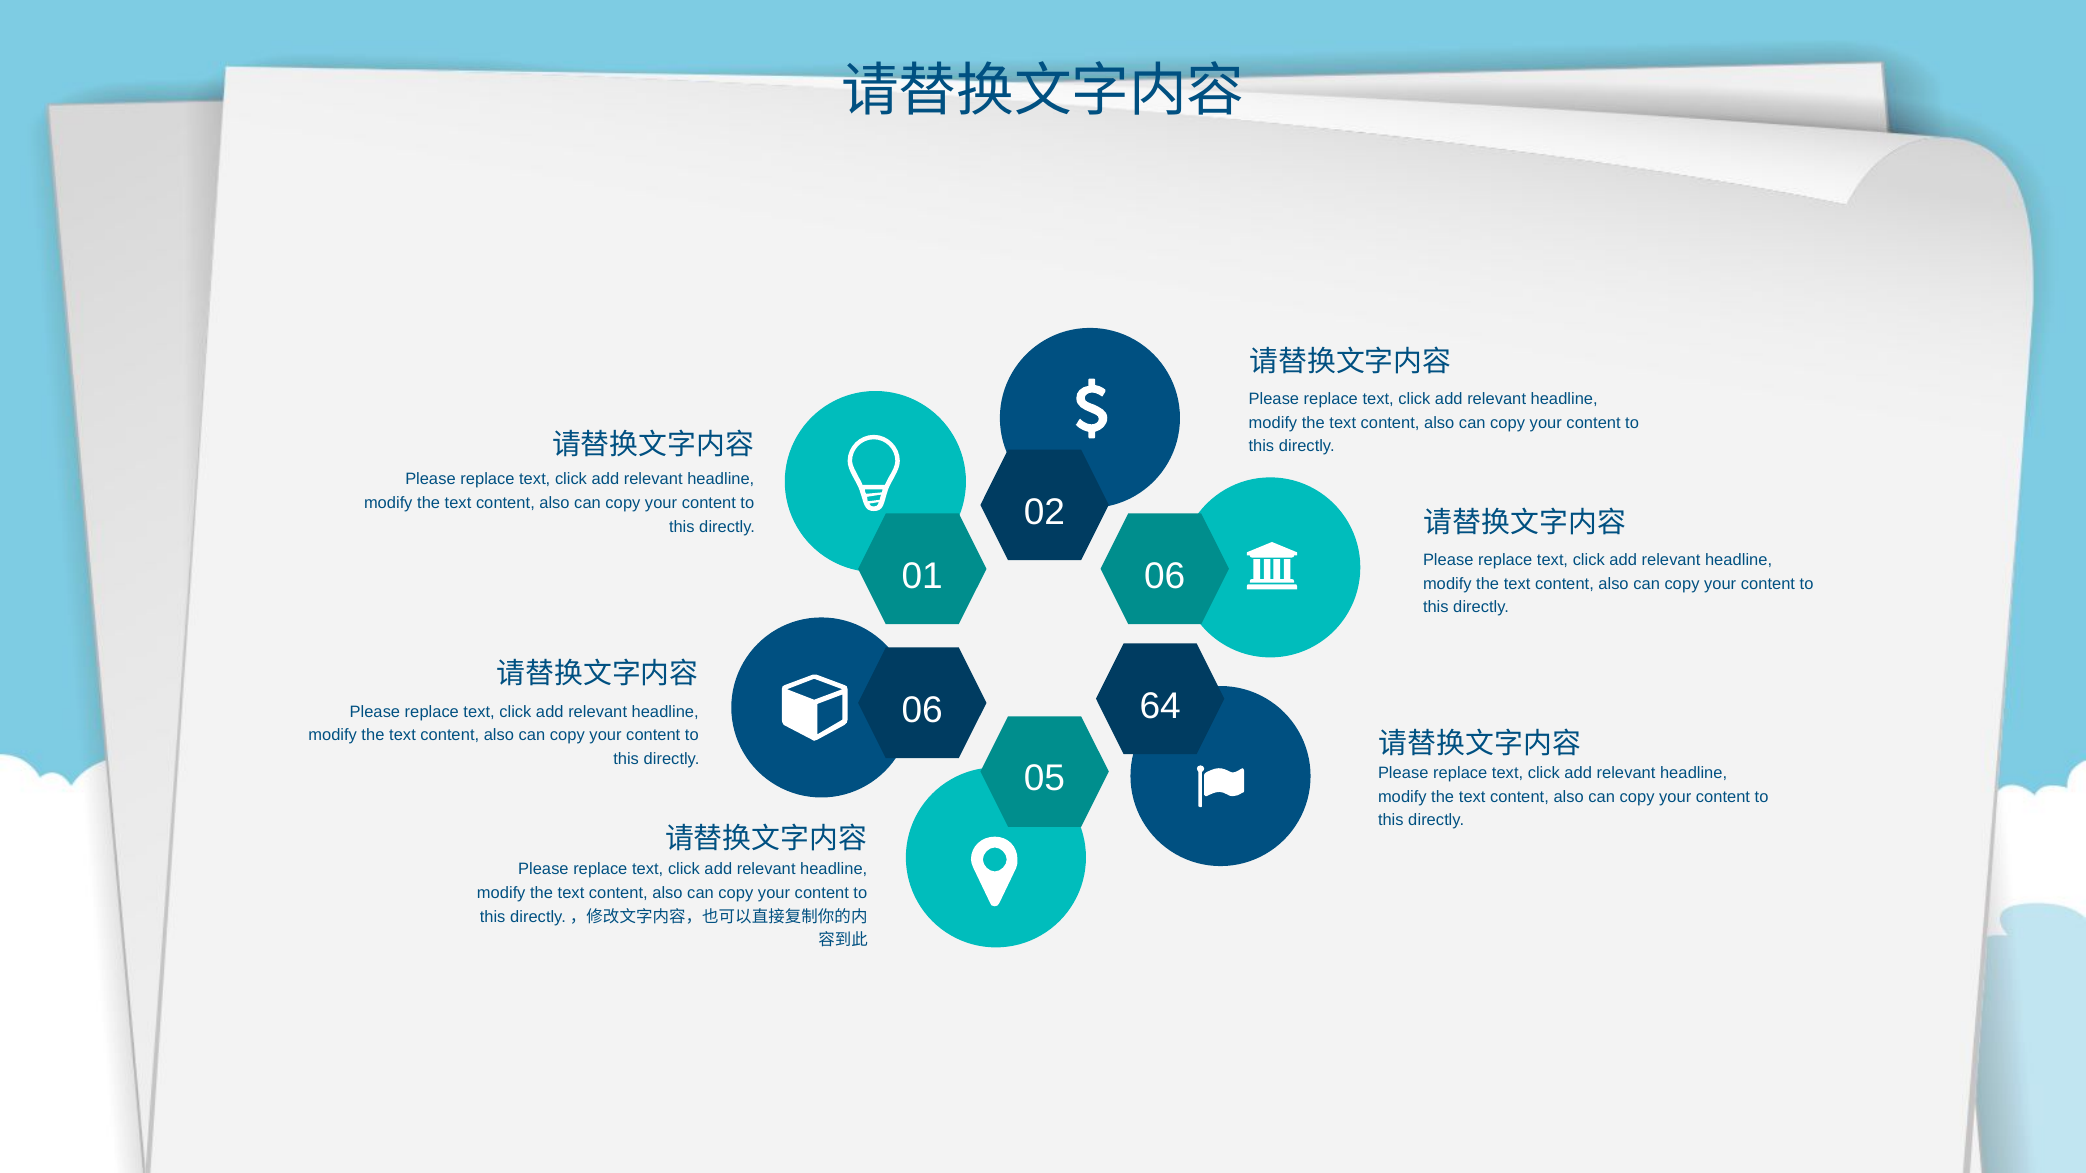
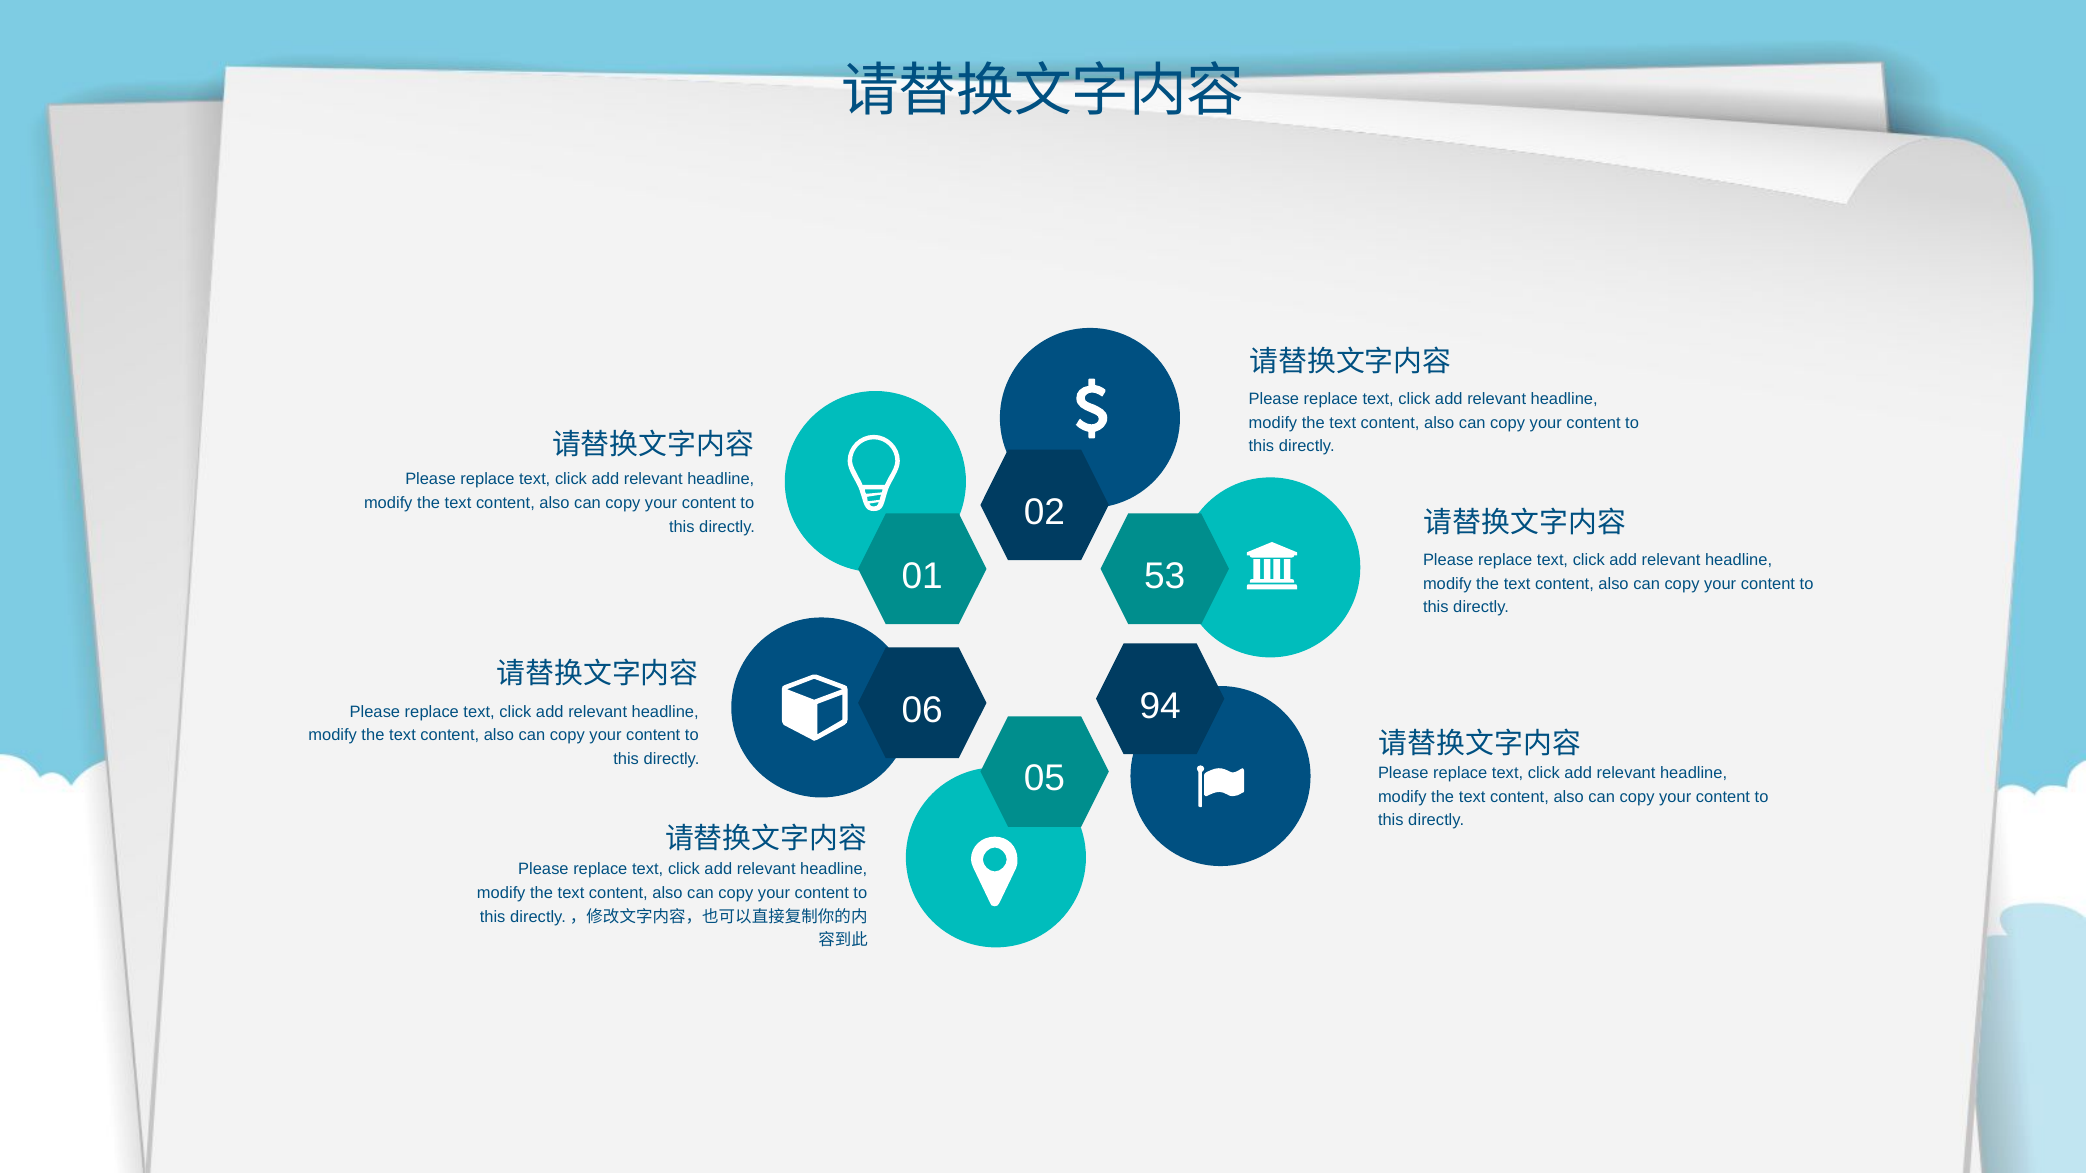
01 06: 06 -> 53
64: 64 -> 94
